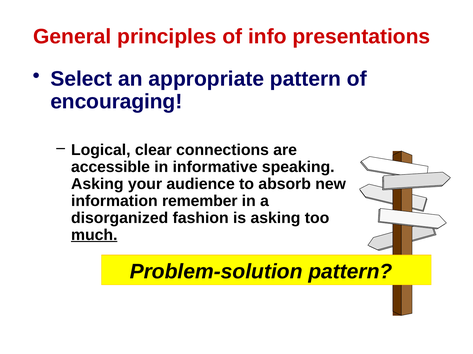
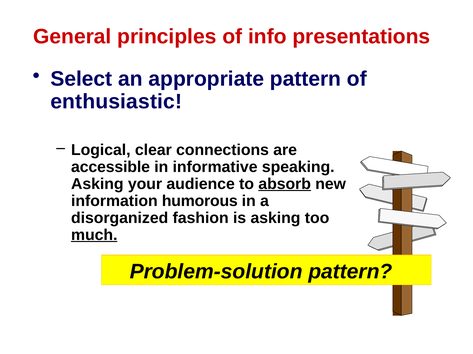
encouraging: encouraging -> enthusiastic
absorb underline: none -> present
remember: remember -> humorous
